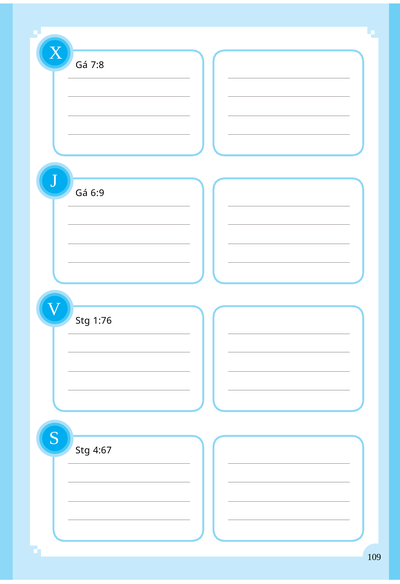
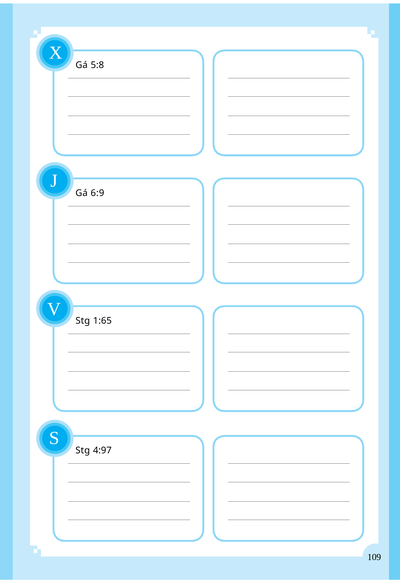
7:8: 7:8 -> 5:8
1:76: 1:76 -> 1:65
4:67: 4:67 -> 4:97
